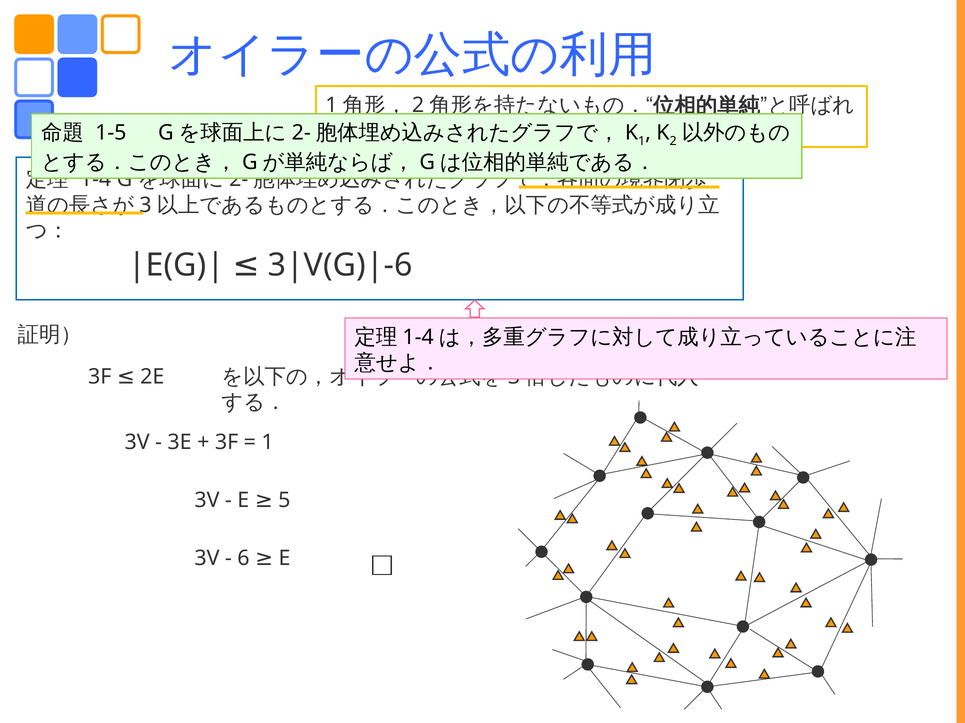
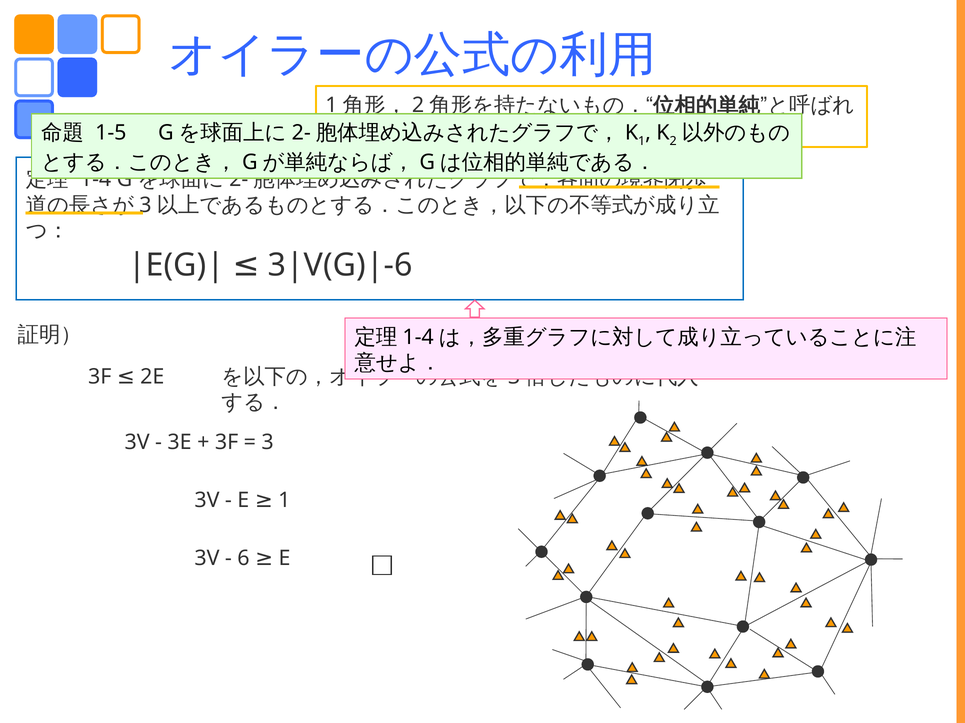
1 at (268, 443): 1 -> 3
E 5: 5 -> 1
